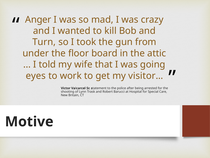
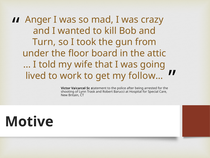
eyes: eyes -> lived
visitor…: visitor… -> follow…
